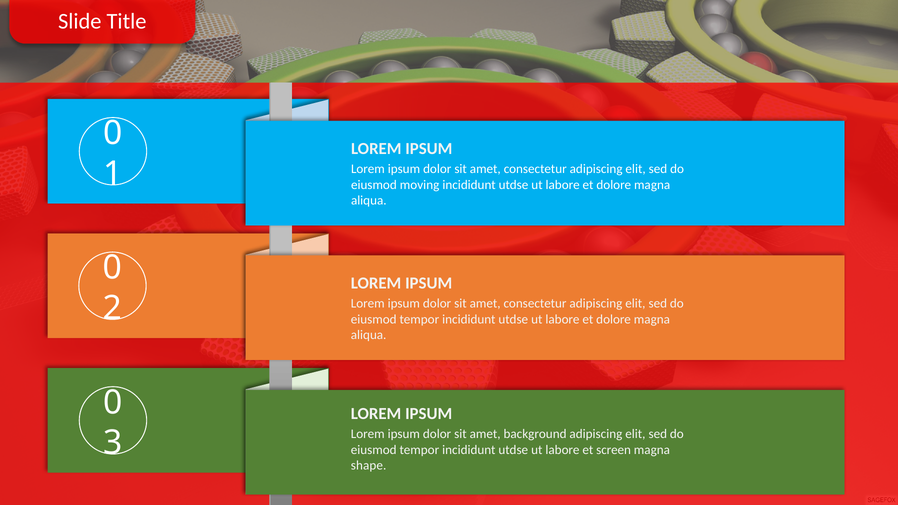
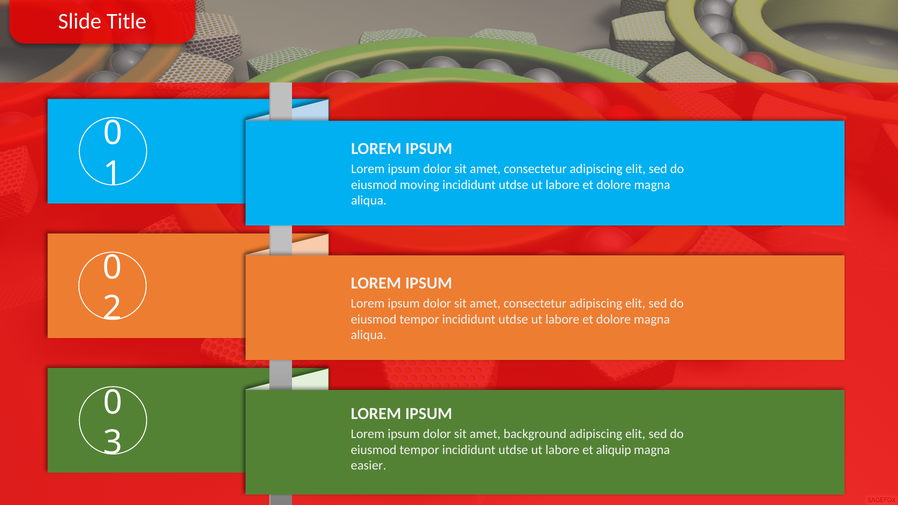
screen: screen -> aliquip
shape: shape -> easier
